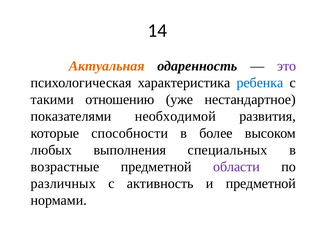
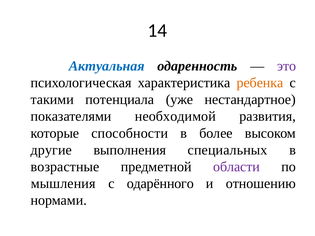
Актуальная colour: orange -> blue
ребенка colour: blue -> orange
отношению: отношению -> потенциала
любых: любых -> другие
различных: различных -> мышления
активность: активность -> одарённого
и предметной: предметной -> отношению
